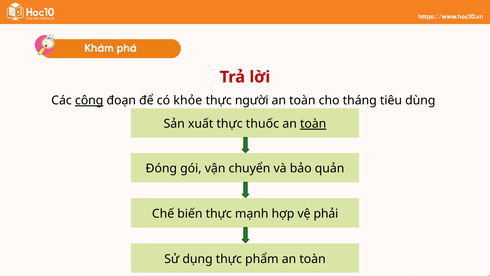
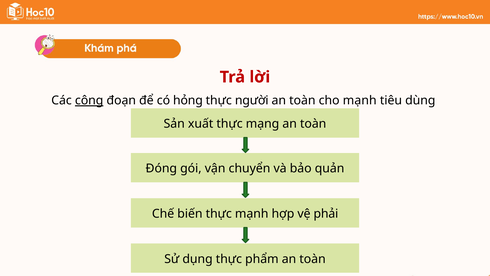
khỏe: khỏe -> hỏng
cho tháng: tháng -> mạnh
thuốc: thuốc -> mạng
toàn at (313, 124) underline: present -> none
